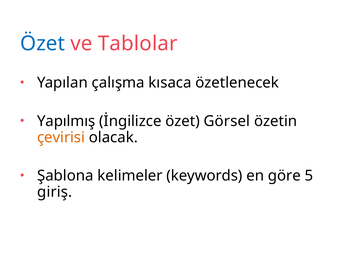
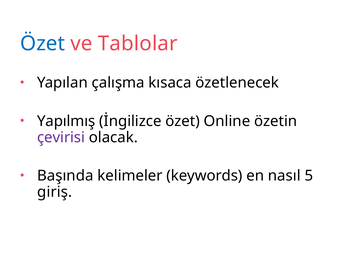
Görsel: Görsel -> Online
çevirisi colour: orange -> purple
Şablona: Şablona -> Başında
göre: göre -> nasıl
